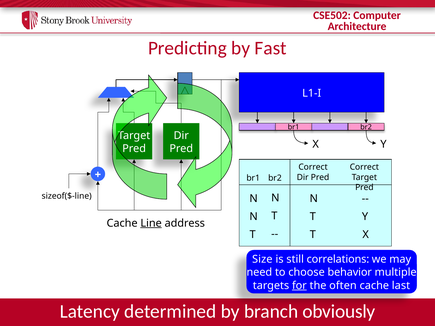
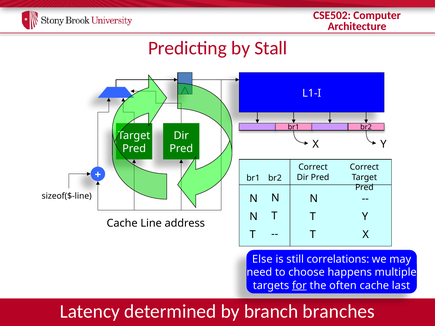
Fast: Fast -> Stall
Line underline: present -> none
Size: Size -> Else
behavior: behavior -> happens
obviously: obviously -> branches
